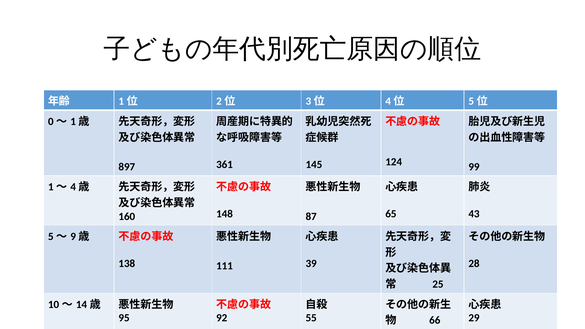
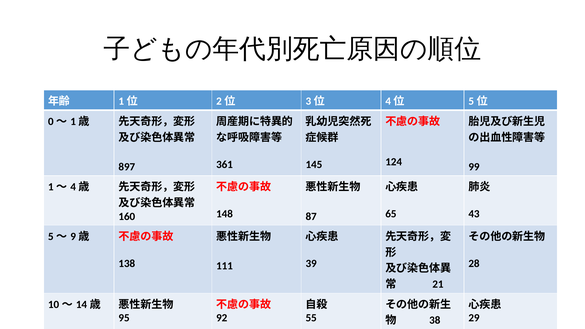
25: 25 -> 21
66: 66 -> 38
